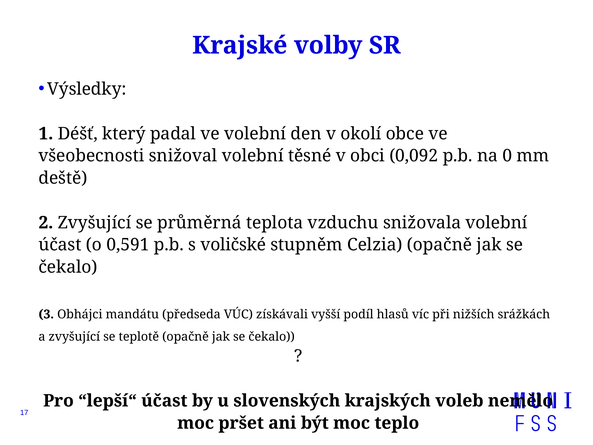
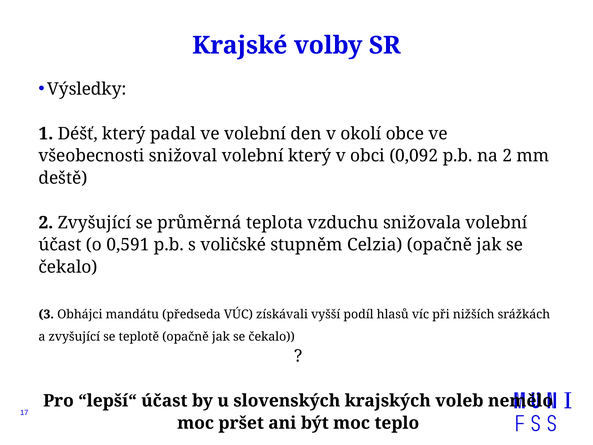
volební těsné: těsné -> který
na 0: 0 -> 2
